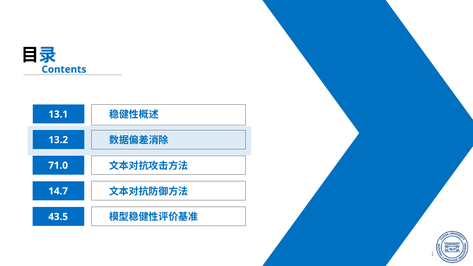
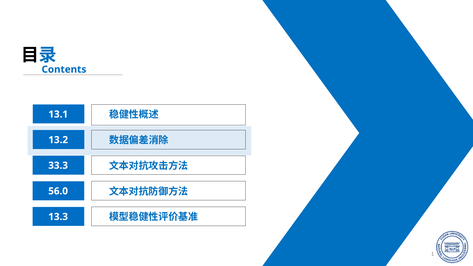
71.0: 71.0 -> 33.3
14.7: 14.7 -> 56.0
43.5: 43.5 -> 13.3
